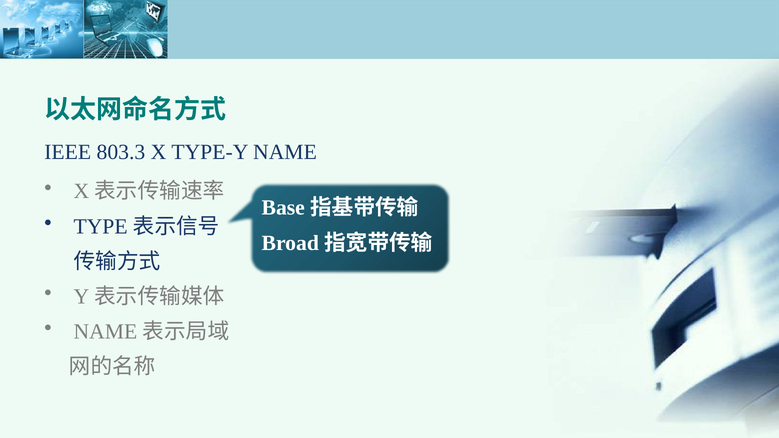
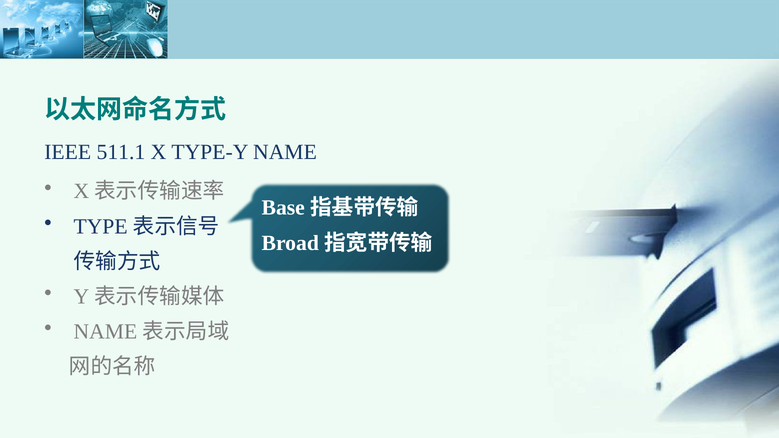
803.3: 803.3 -> 511.1
